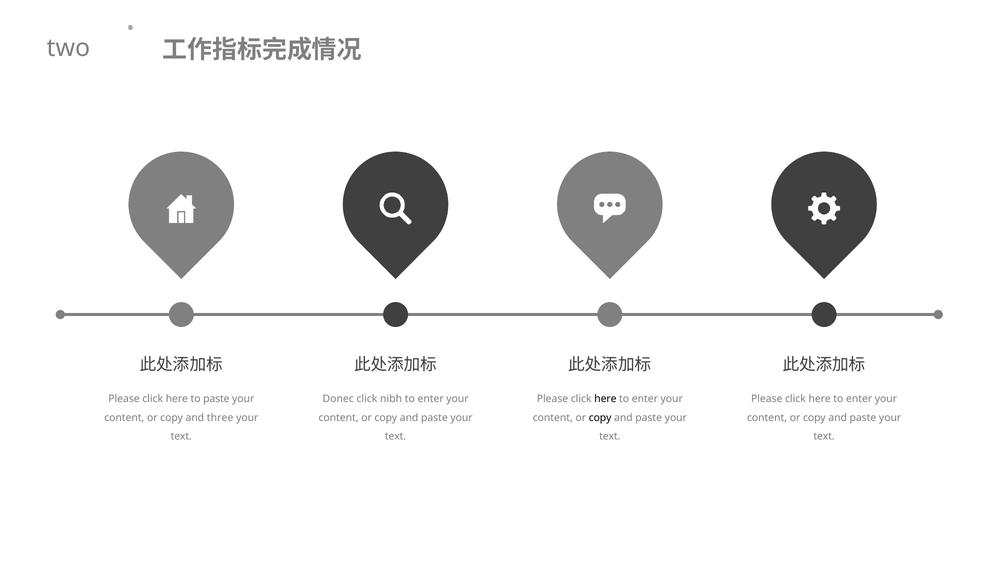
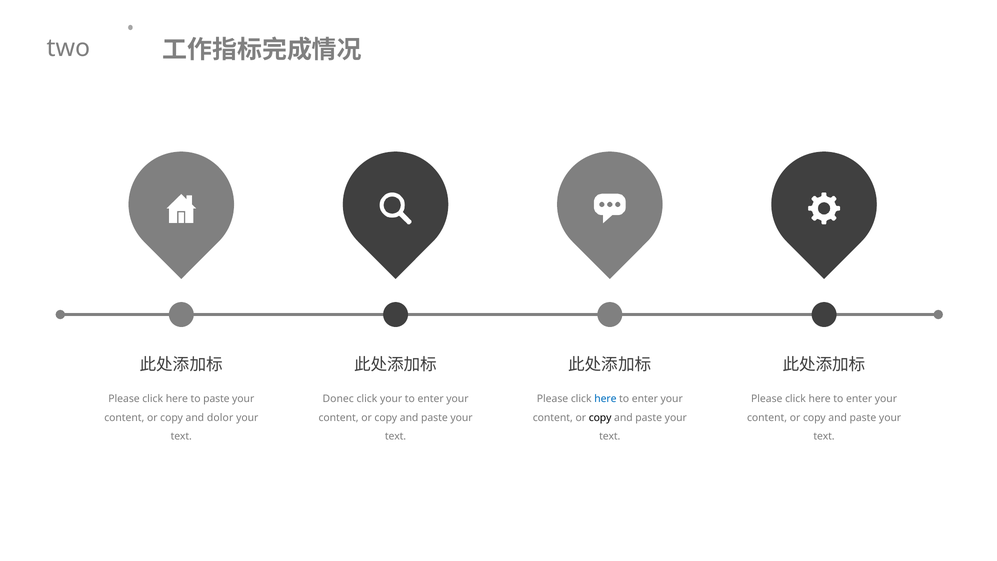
click nibh: nibh -> your
here at (605, 399) colour: black -> blue
three: three -> dolor
